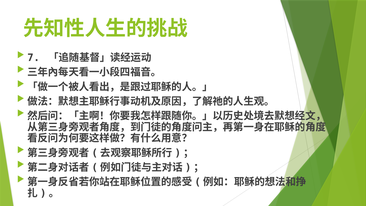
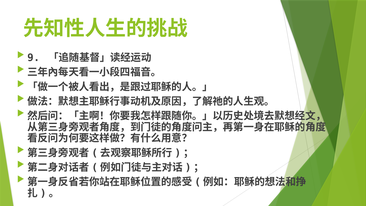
7: 7 -> 9
